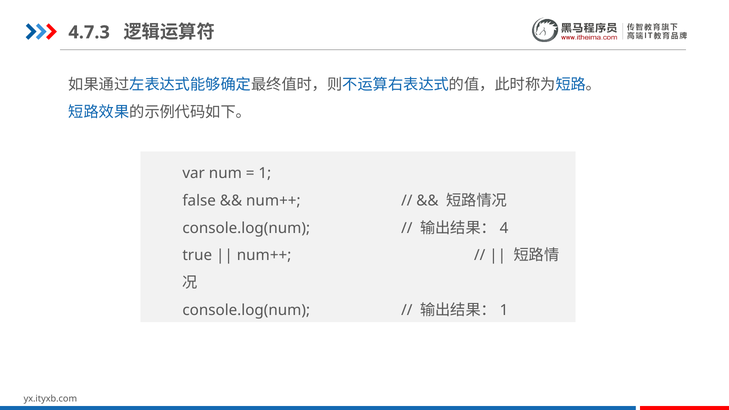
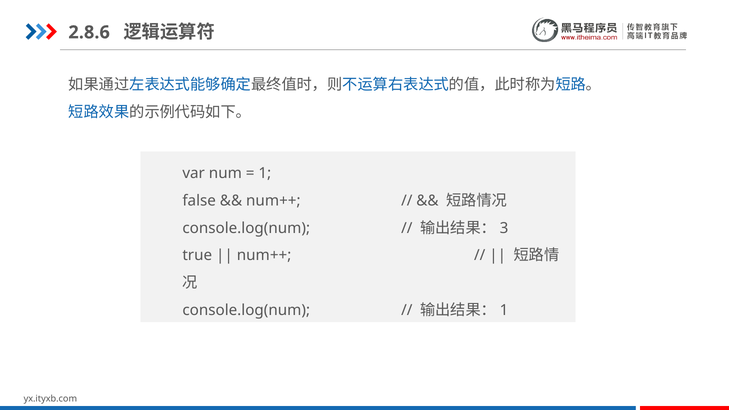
4.7.3: 4.7.3 -> 2.8.6
4: 4 -> 3
